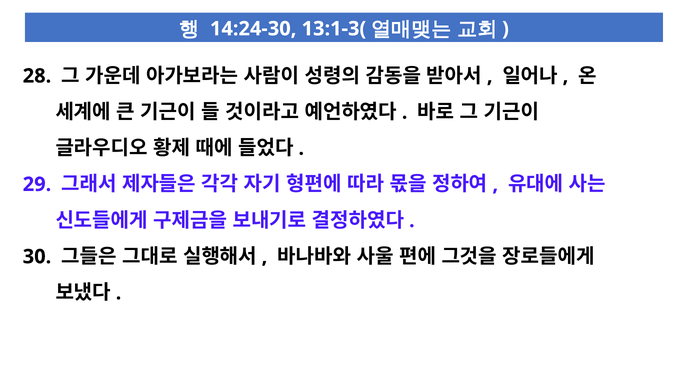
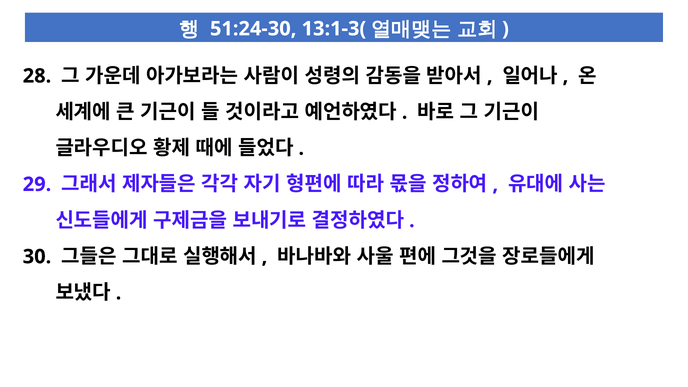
14:24-30: 14:24-30 -> 51:24-30
